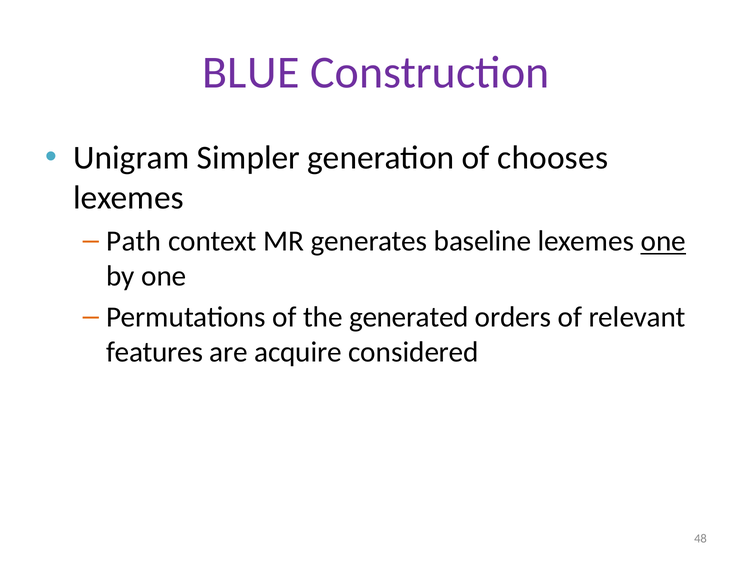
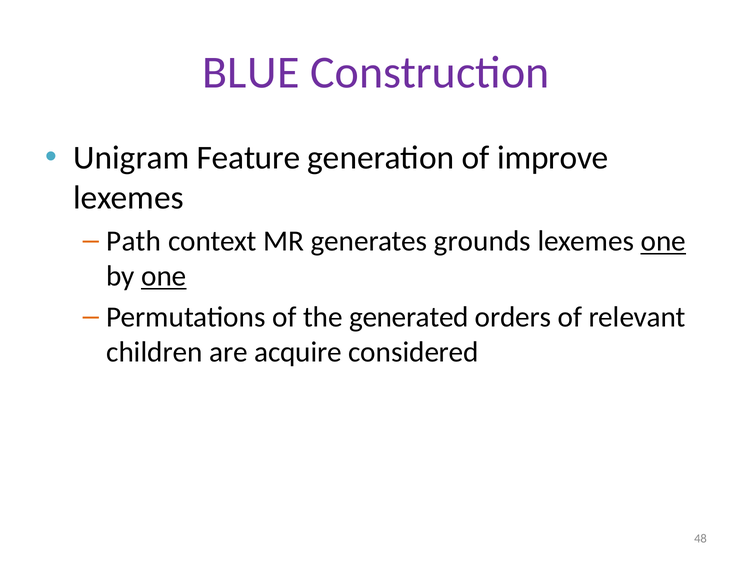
Simpler: Simpler -> Feature
chooses: chooses -> improve
baseline: baseline -> grounds
one at (164, 276) underline: none -> present
features: features -> children
